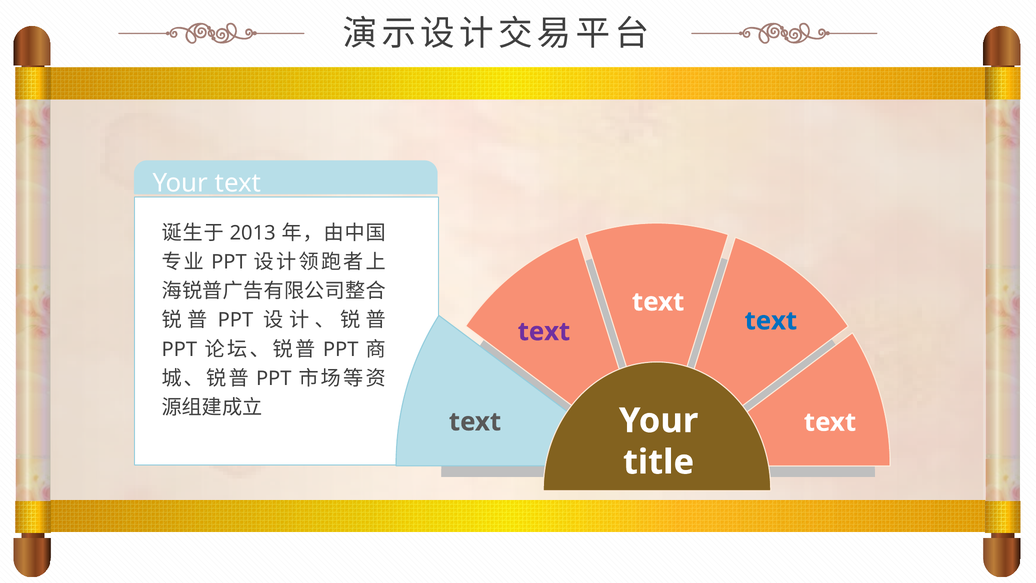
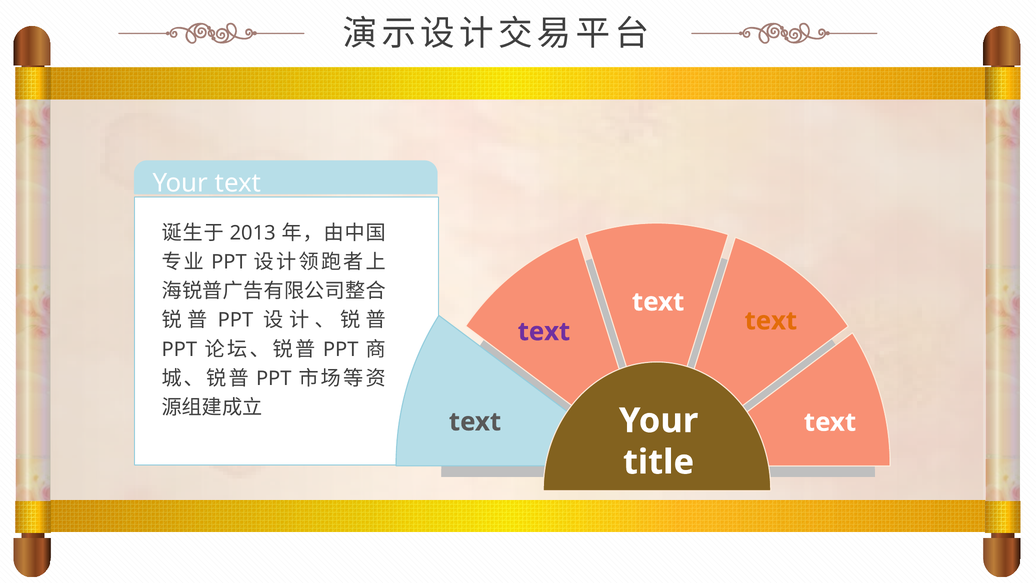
text at (771, 321) colour: blue -> orange
